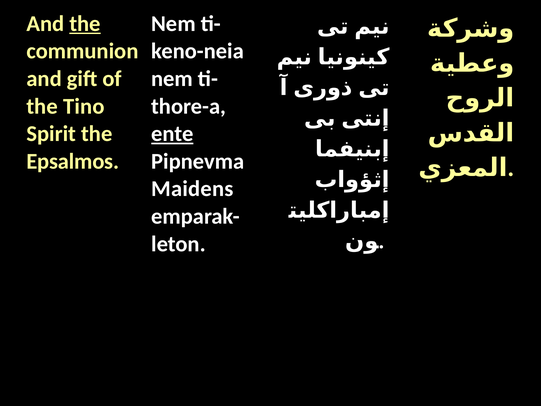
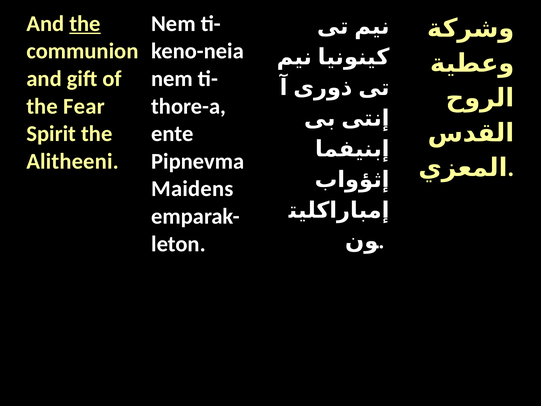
Tino: Tino -> Fear
ente underline: present -> none
Epsalmos: Epsalmos -> Alitheeni
